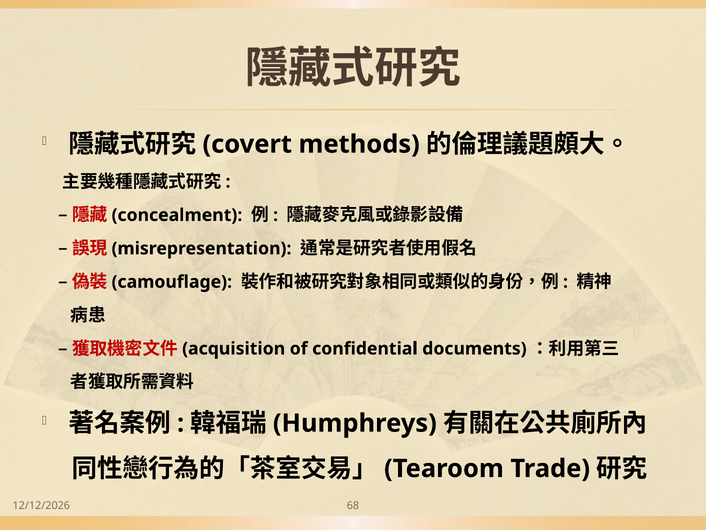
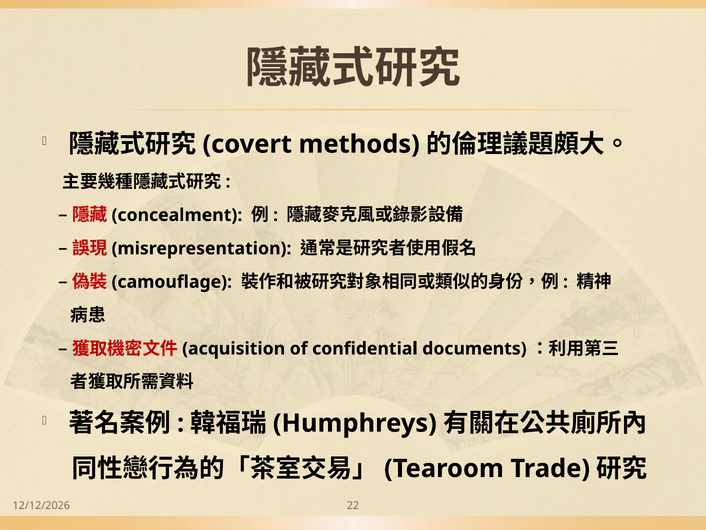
68: 68 -> 22
